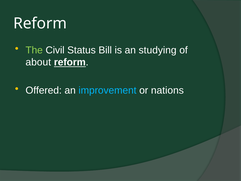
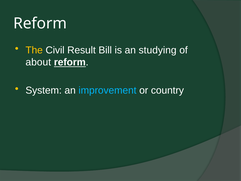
The colour: light green -> yellow
Status: Status -> Result
Offered: Offered -> System
nations: nations -> country
